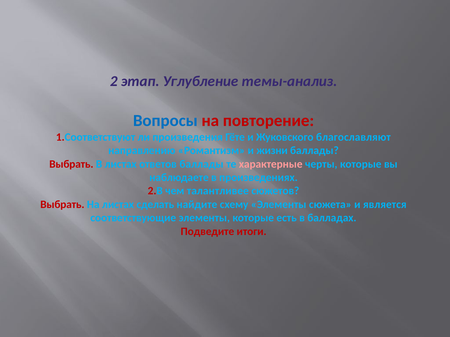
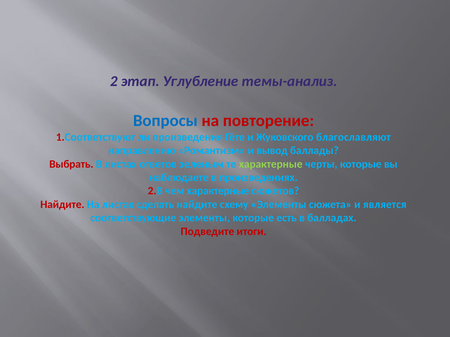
жизни: жизни -> вывод
ответов баллады: баллады -> зеленым
характерные at (271, 164) colour: pink -> light green
чем талантливее: талантливее -> характерные
Выбрать at (62, 205): Выбрать -> Найдите
